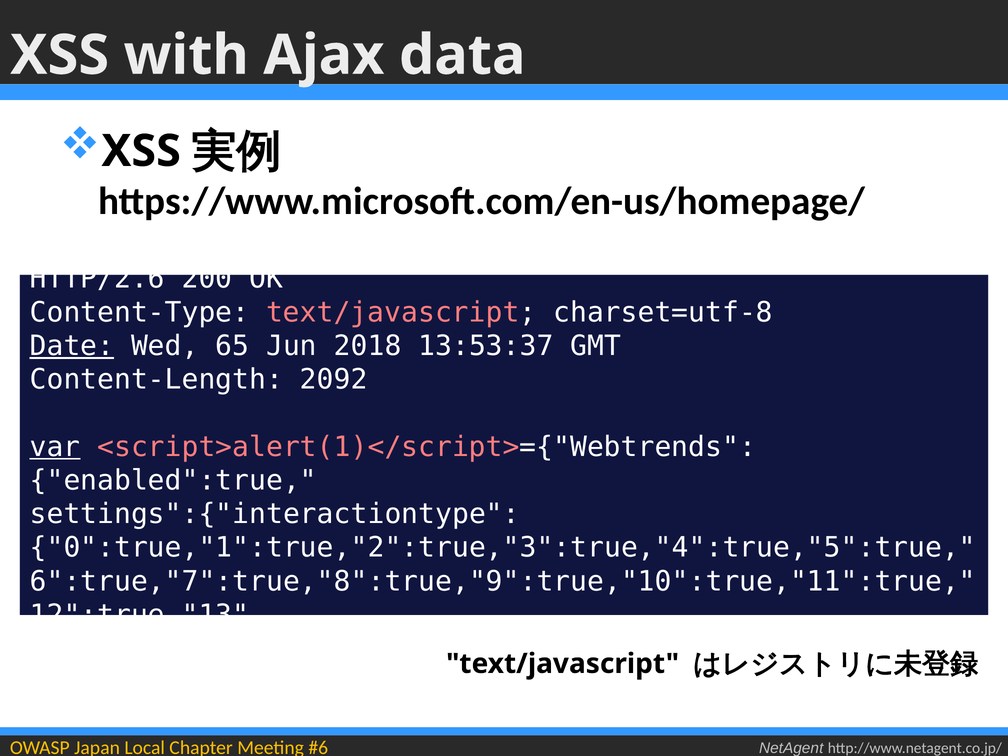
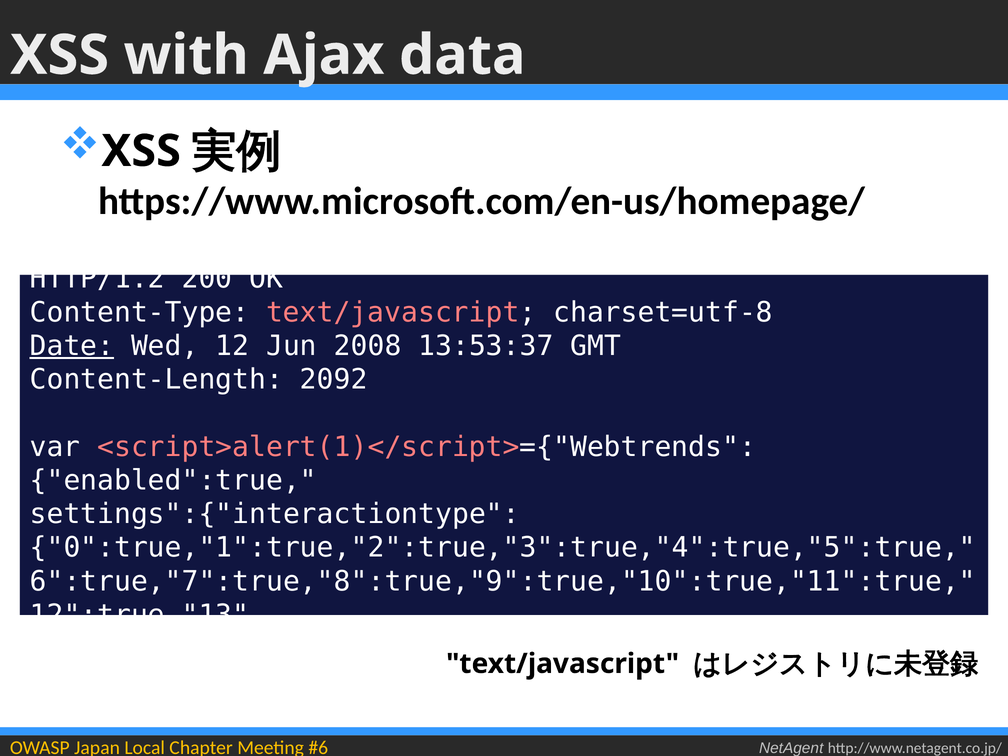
HTTP/2.6: HTTP/2.6 -> HTTP/1.2
65: 65 -> 12
2018: 2018 -> 2008
var underline: present -> none
